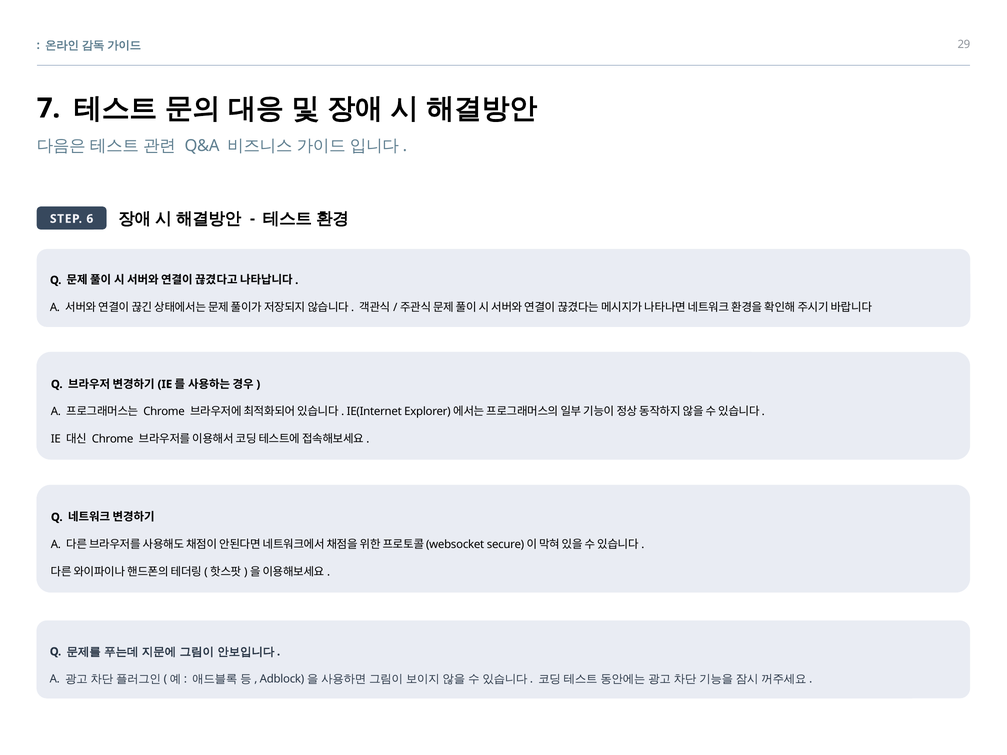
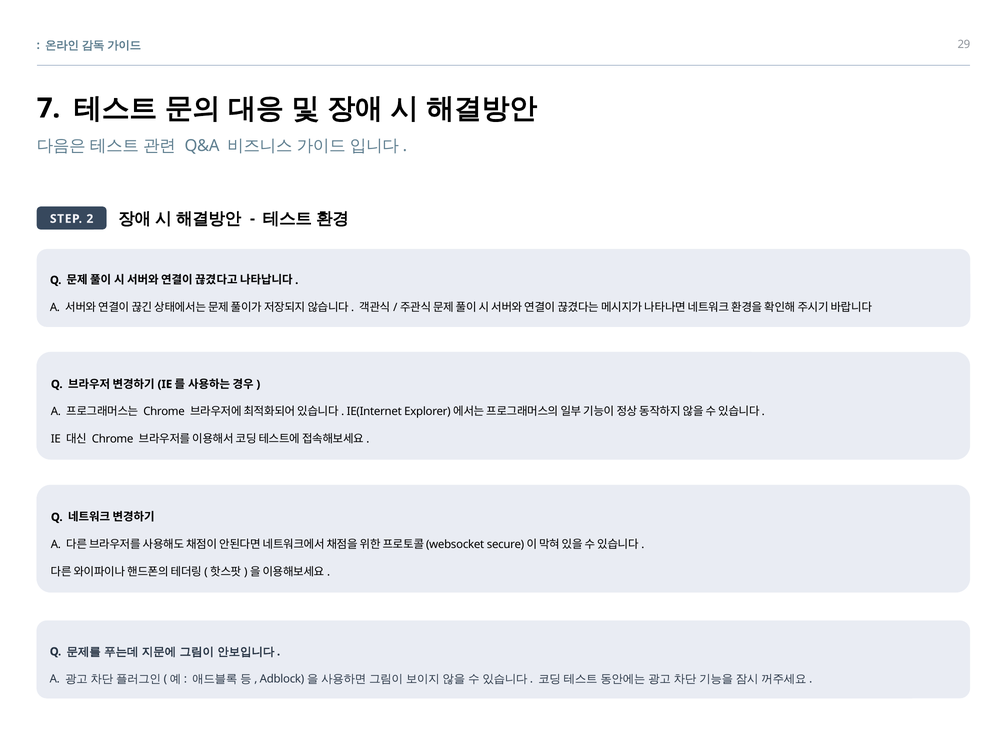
6: 6 -> 2
